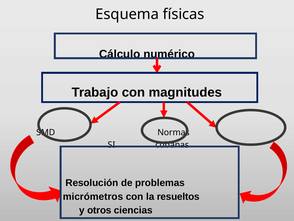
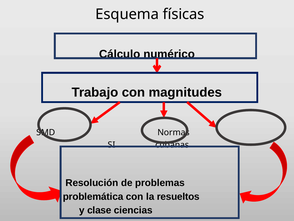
micrómetros: micrómetros -> problemática
otros: otros -> clase
